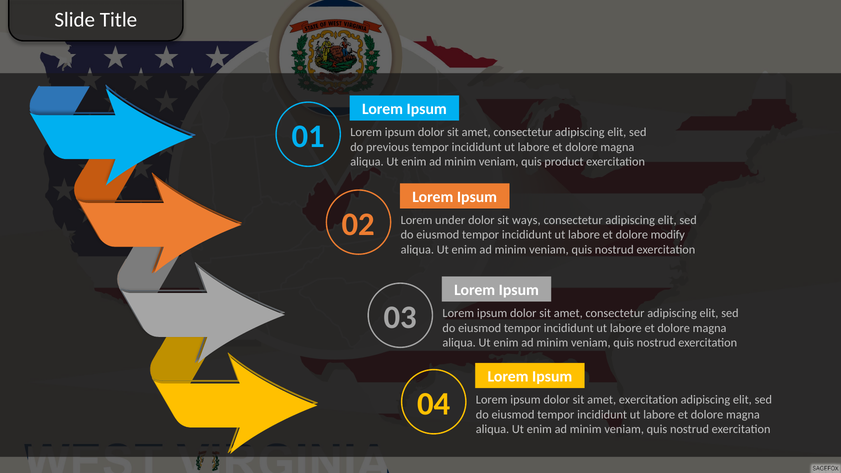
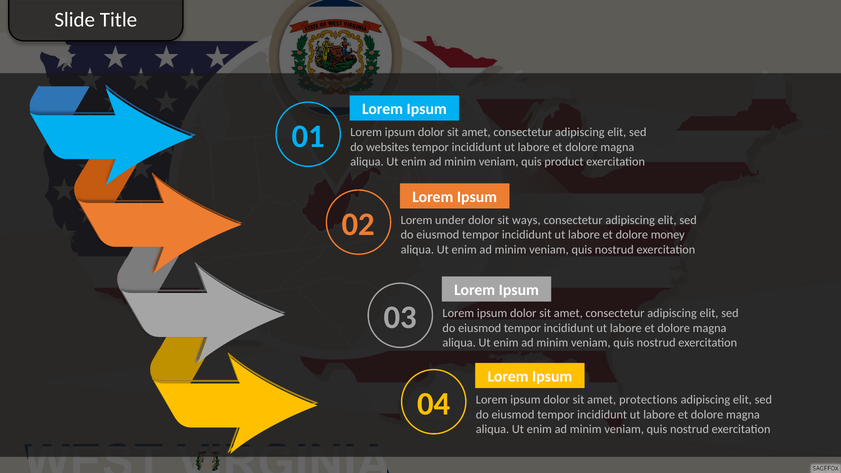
previous: previous -> websites
modify: modify -> money
amet exercitation: exercitation -> protections
